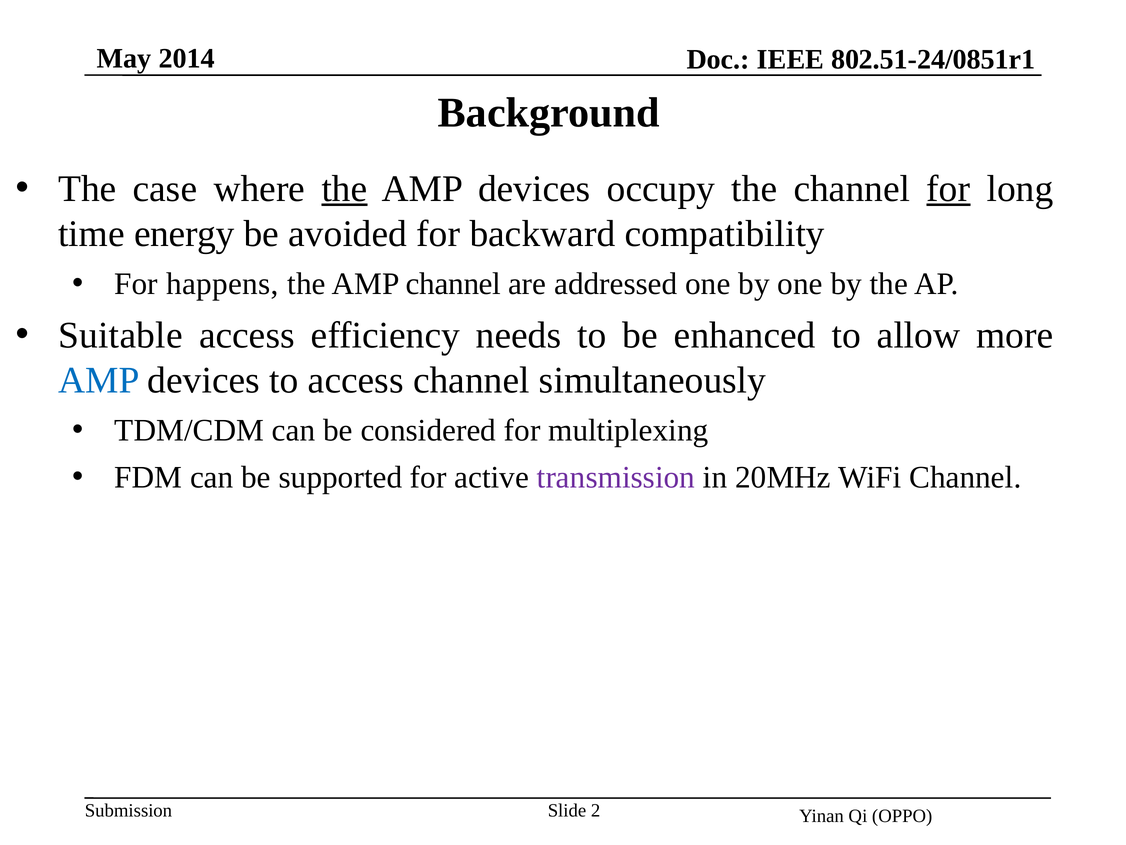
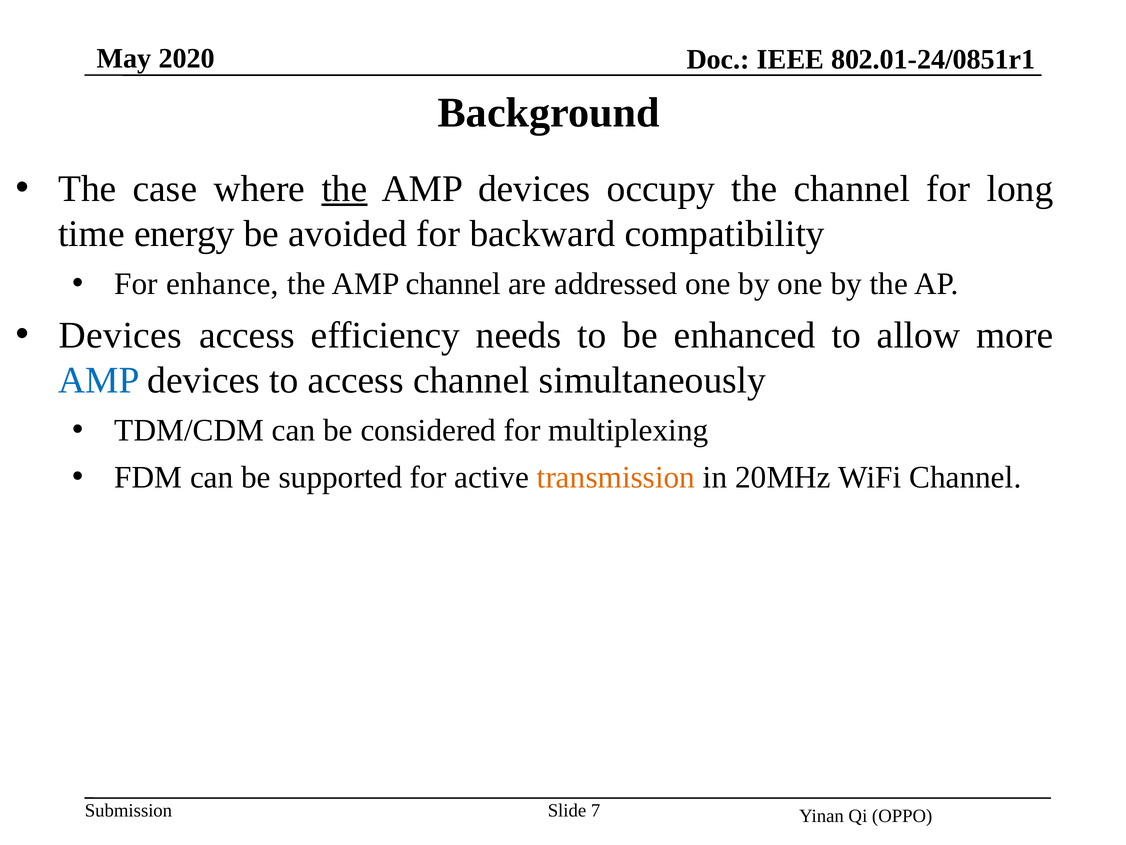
2014: 2014 -> 2020
802.51-24/0851r1: 802.51-24/0851r1 -> 802.01-24/0851r1
for at (948, 189) underline: present -> none
happens: happens -> enhance
Suitable at (120, 335): Suitable -> Devices
transmission colour: purple -> orange
2: 2 -> 7
